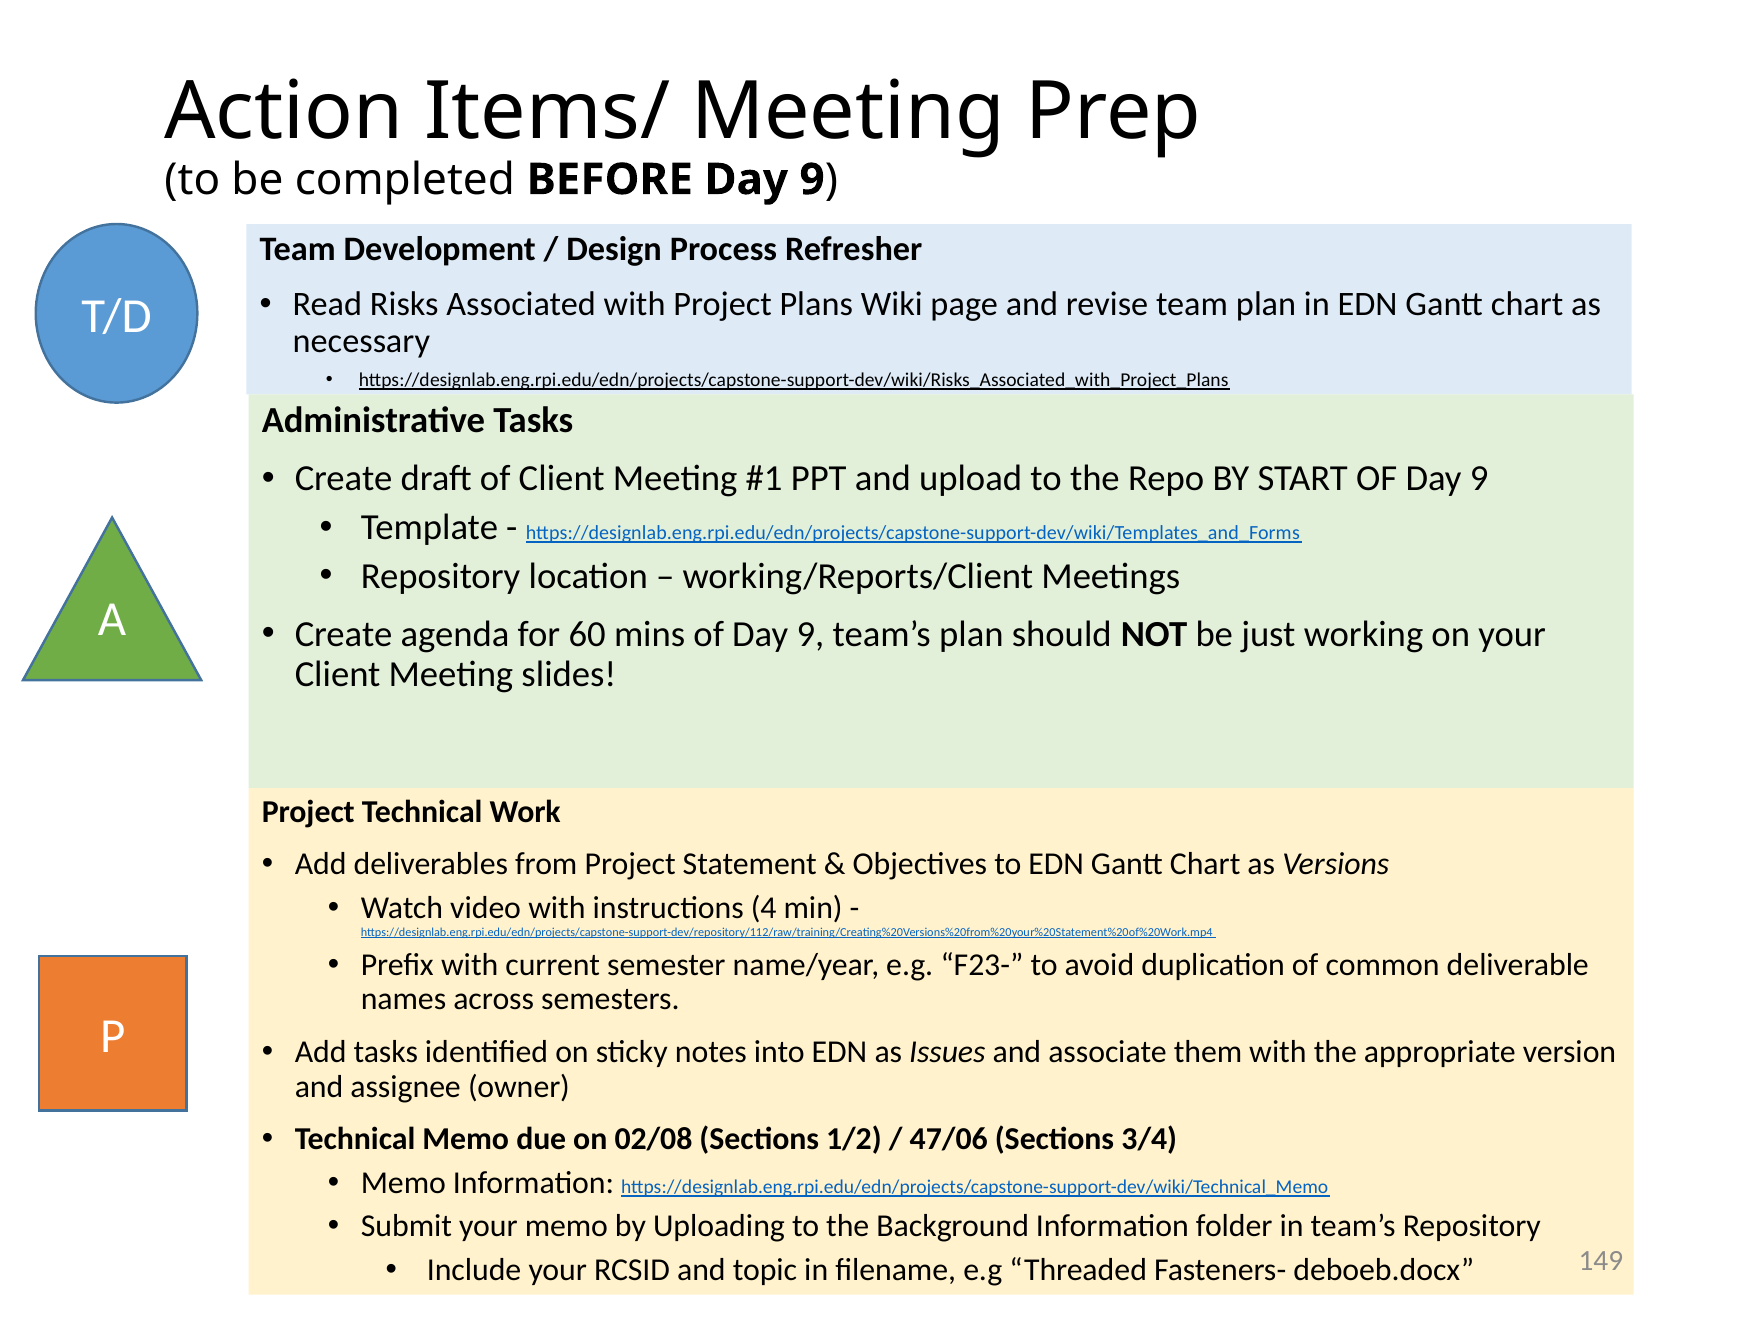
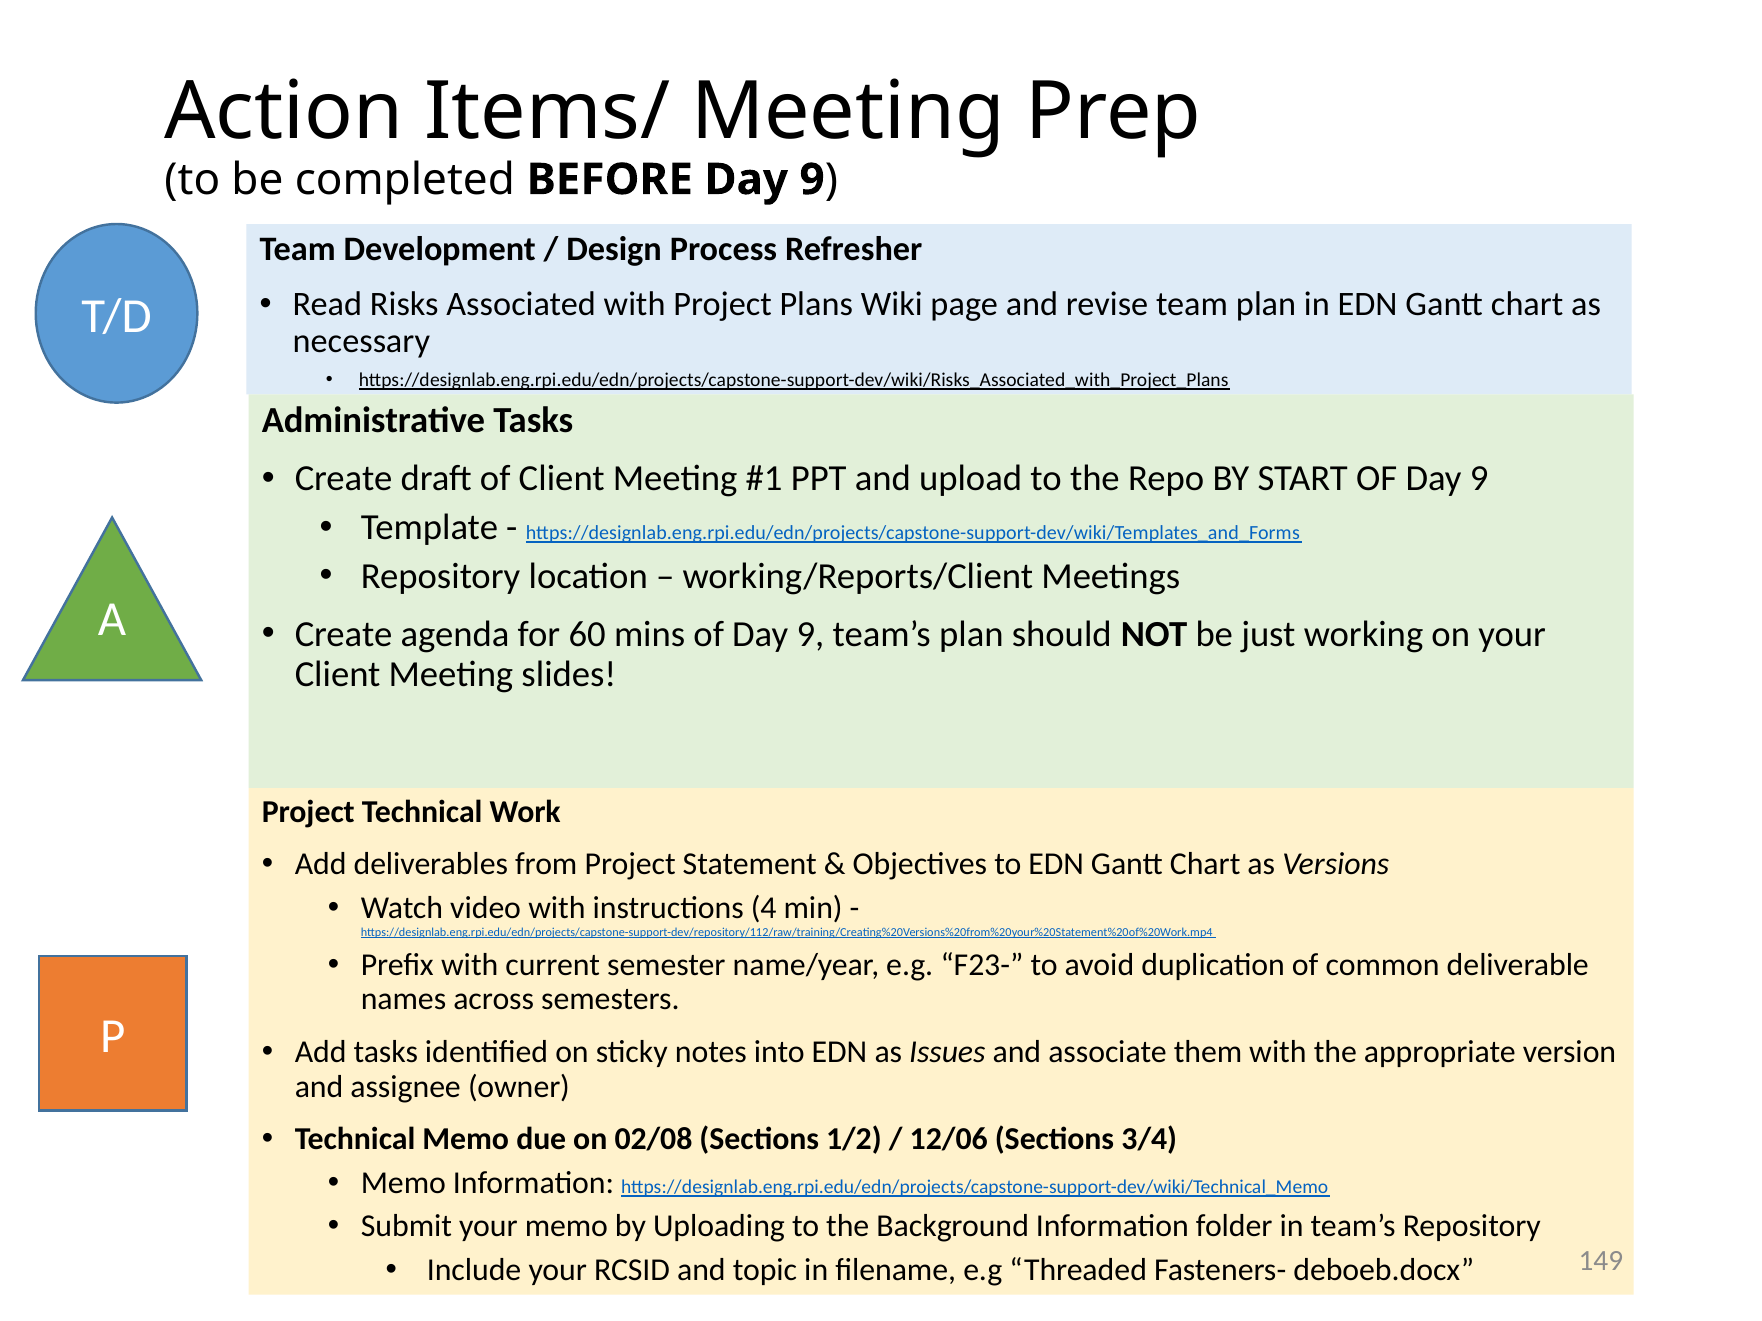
47/06: 47/06 -> 12/06
